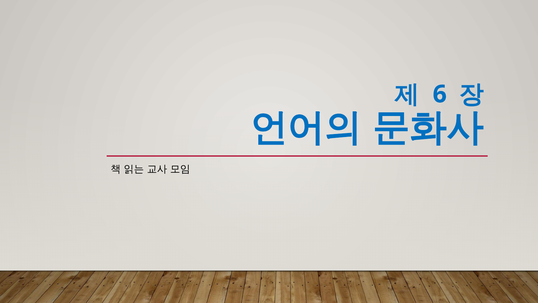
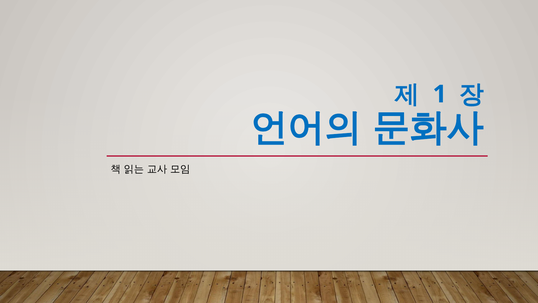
6: 6 -> 1
